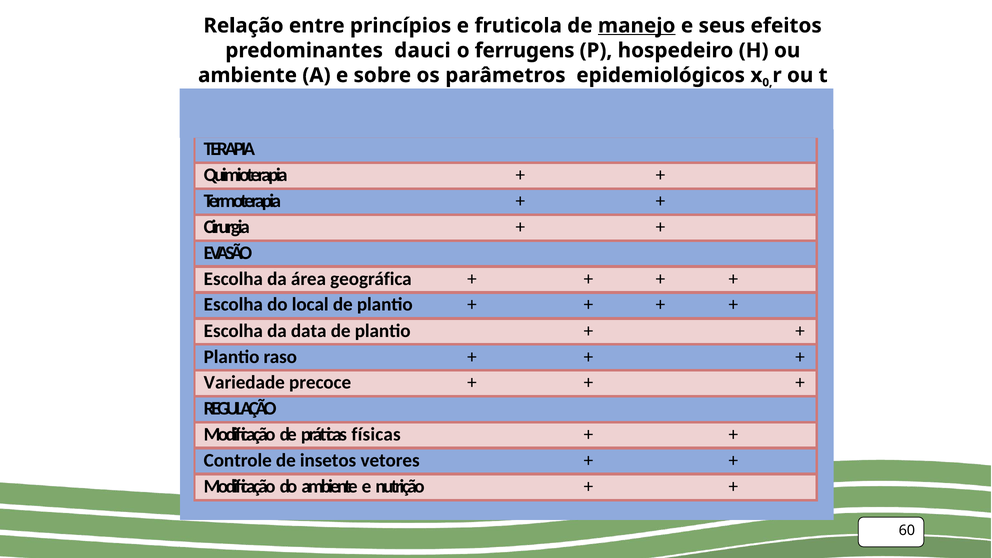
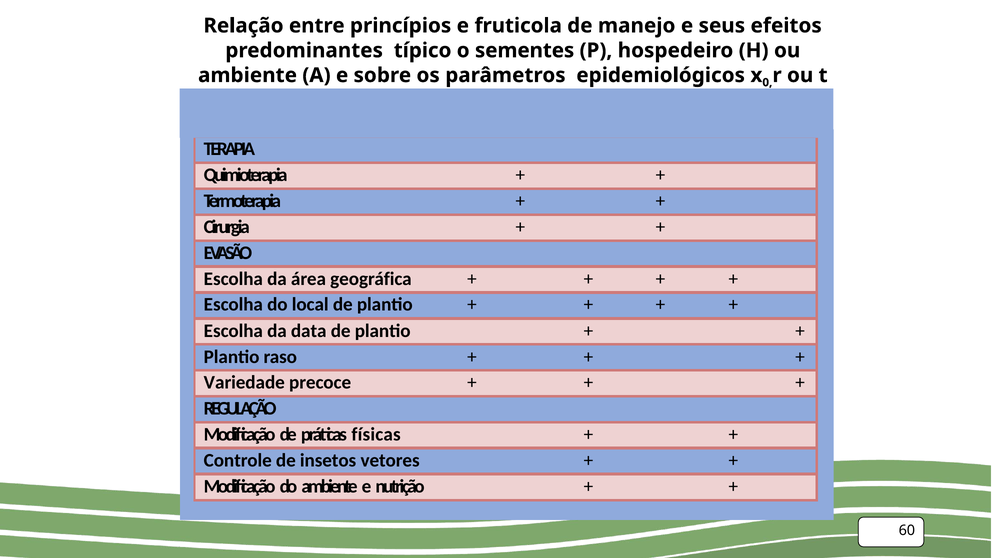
manejo underline: present -> none
dauci: dauci -> típico
ferrugens: ferrugens -> sementes
